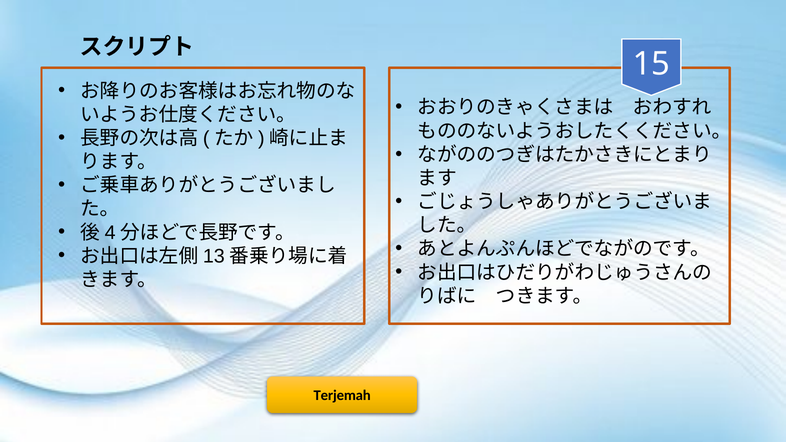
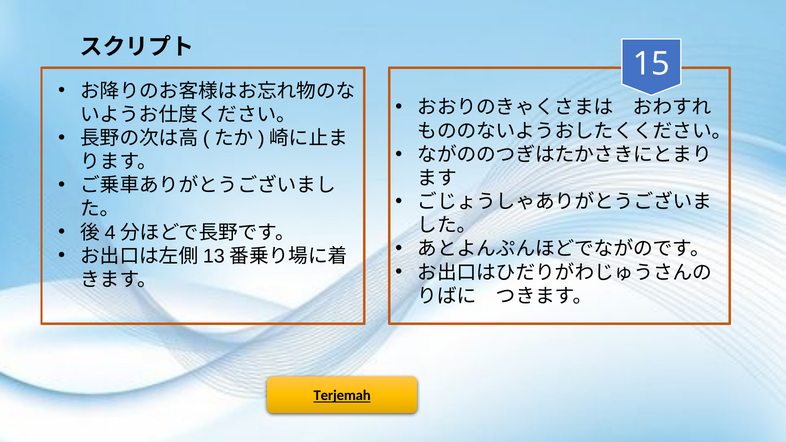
Terjemah underline: none -> present
